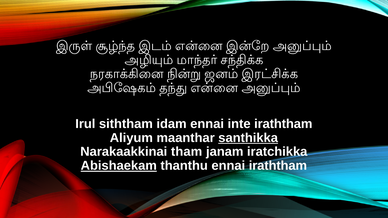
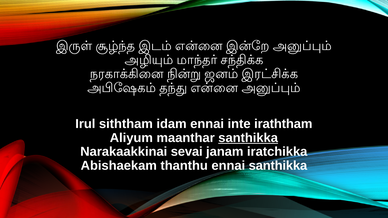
tham: tham -> sevai
Abishaekam underline: present -> none
ennai iraththam: iraththam -> santhikka
